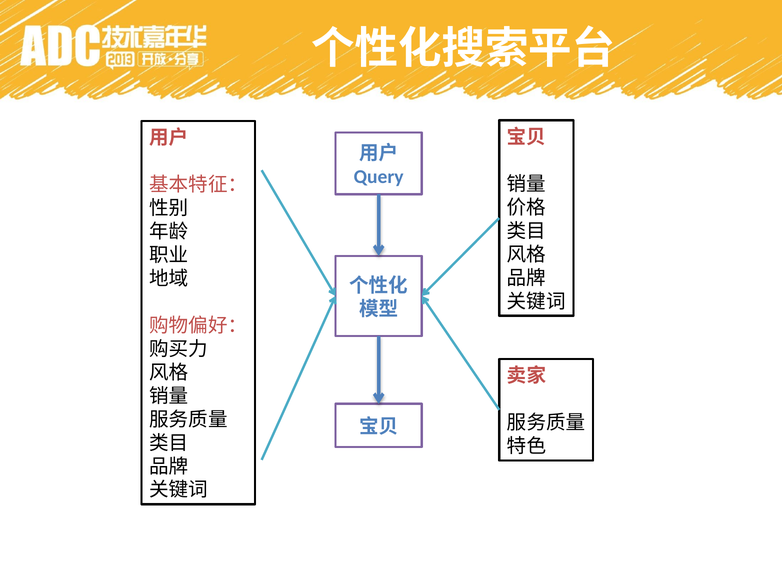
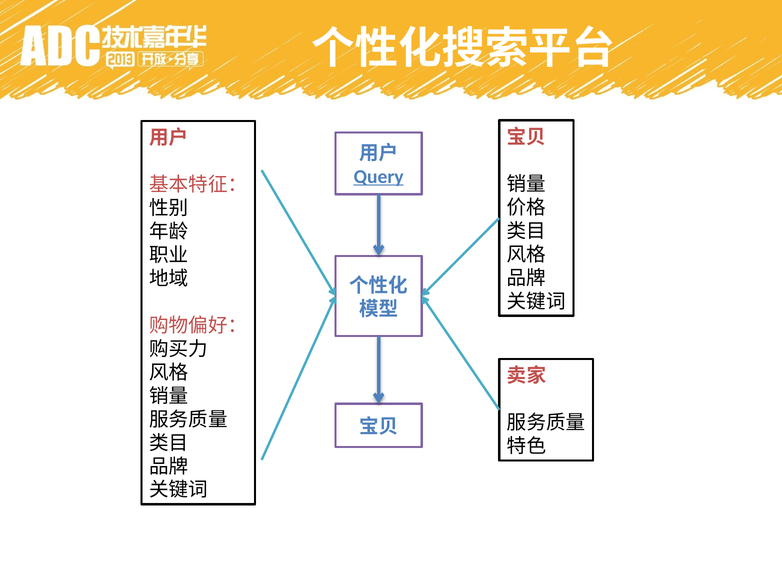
Query underline: none -> present
